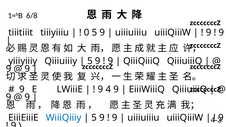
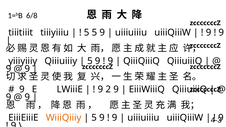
0 at (87, 33): 0 -> 5
4: 4 -> 2
WiiiQiiiy colour: blue -> orange
